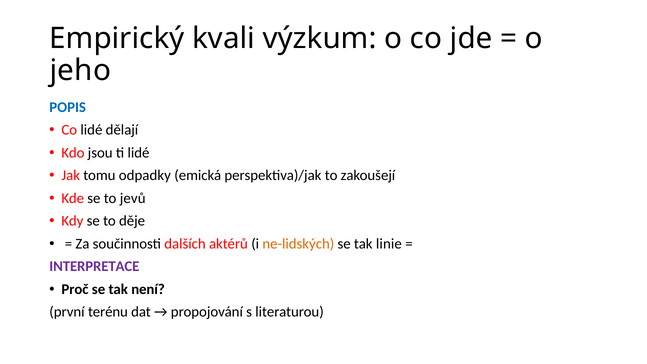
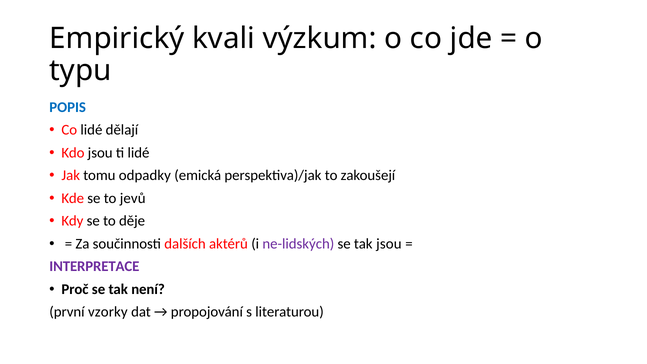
jeho: jeho -> typu
ne-lidských colour: orange -> purple
tak linie: linie -> jsou
terénu: terénu -> vzorky
